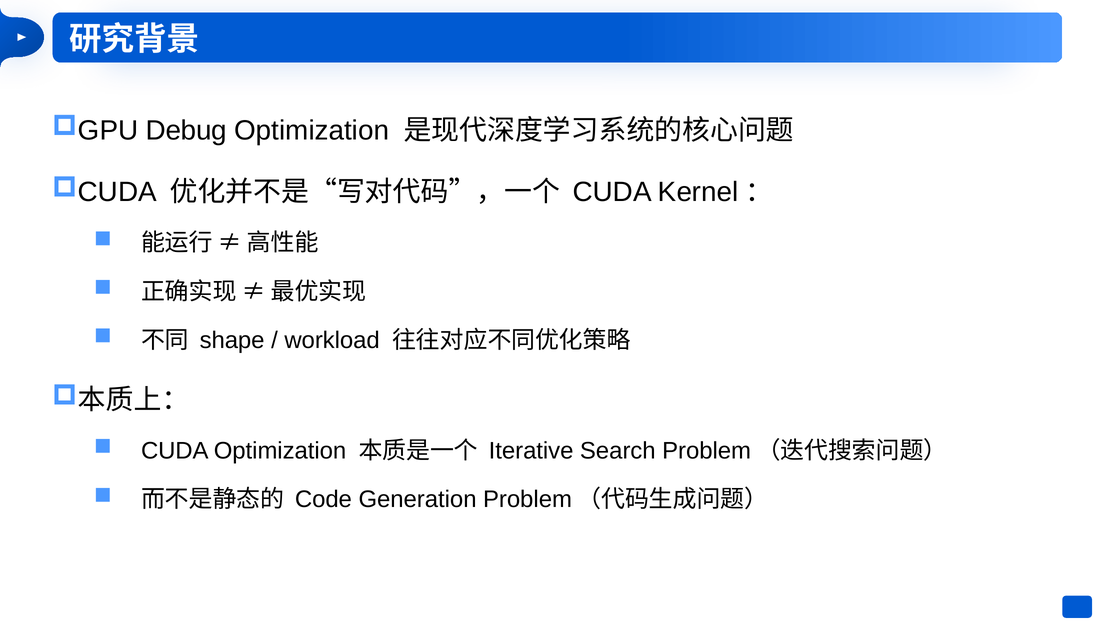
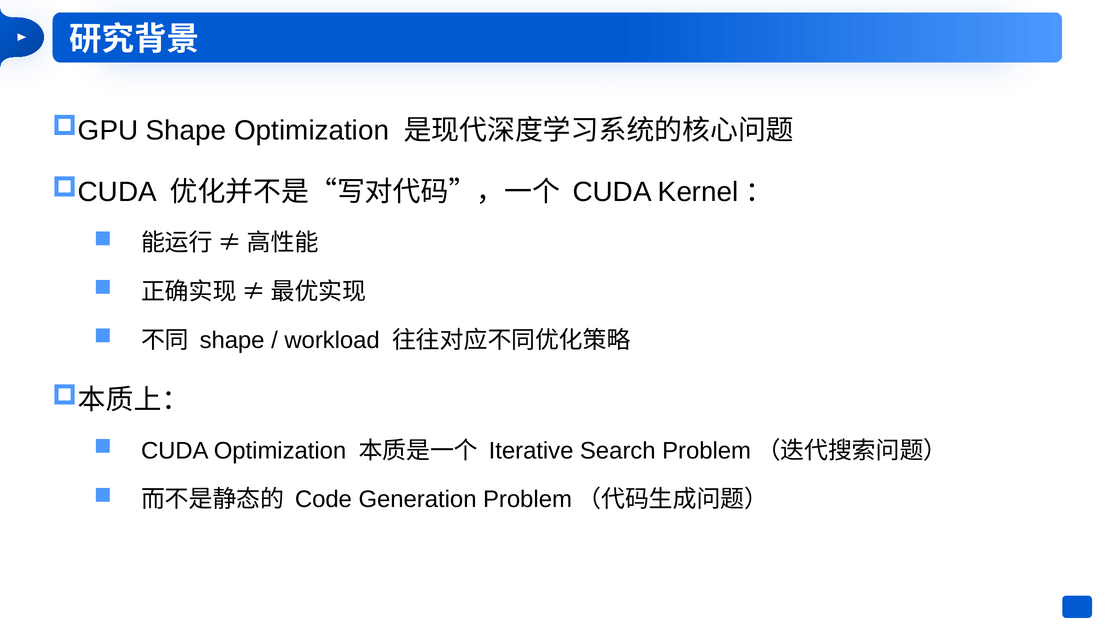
Debug at (186, 130): Debug -> Shape
